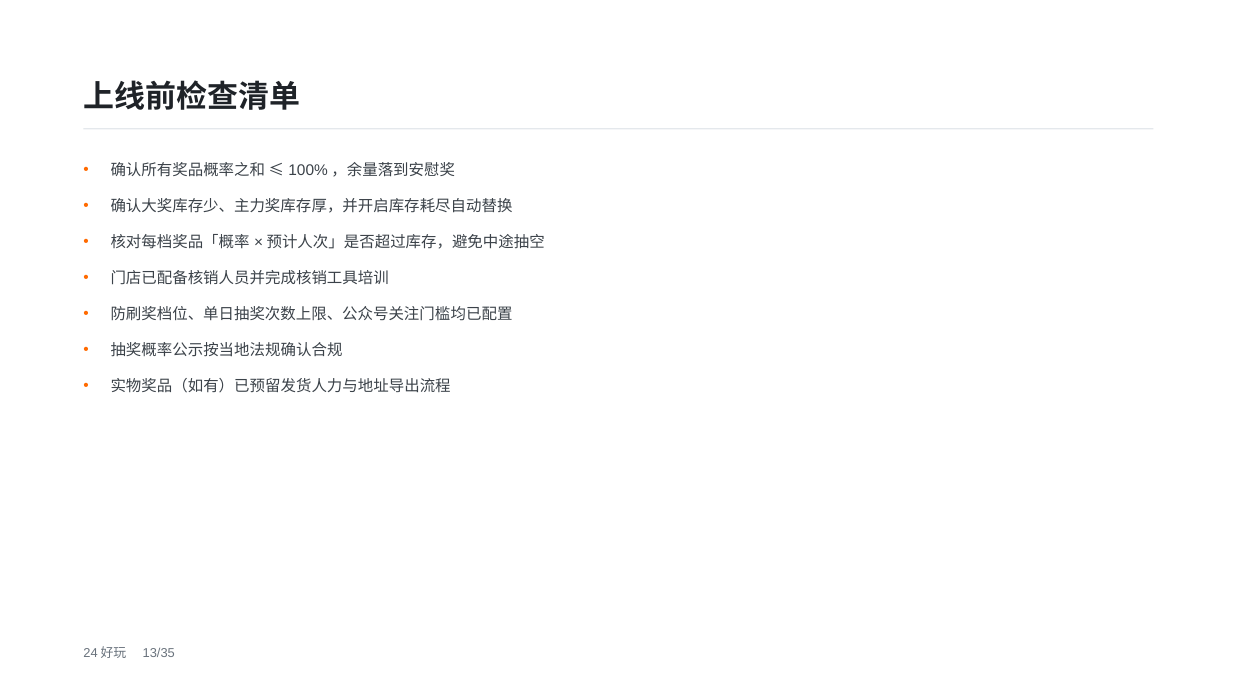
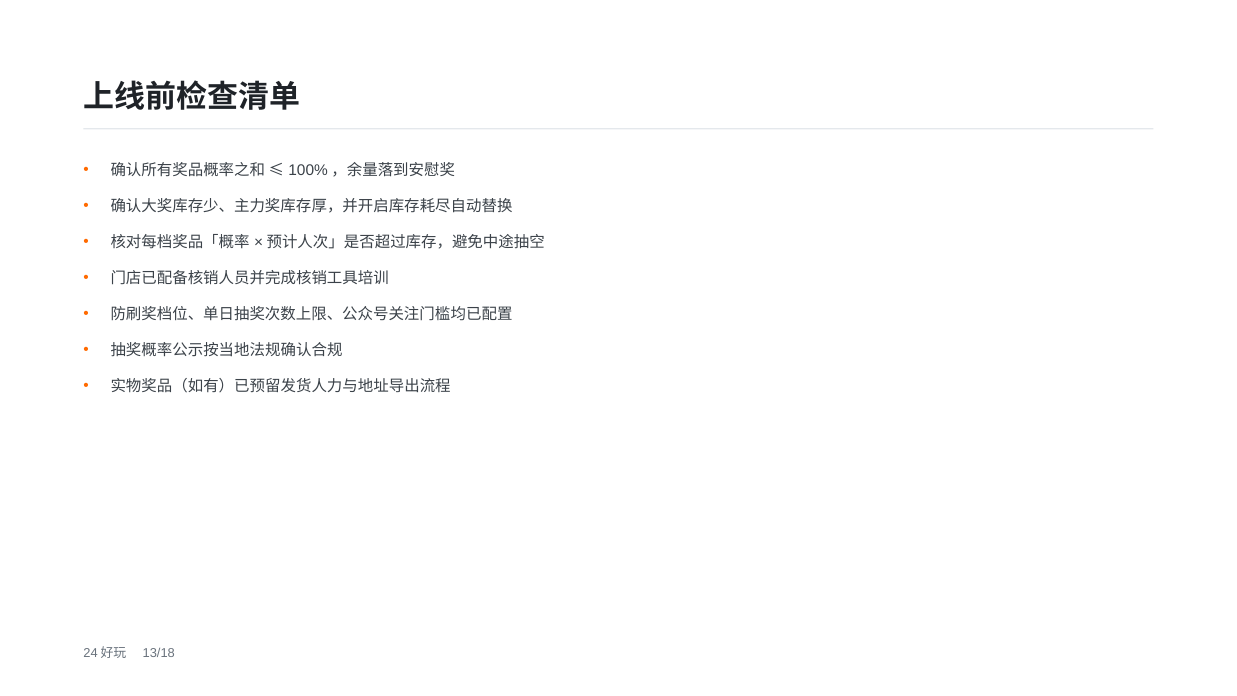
13/35: 13/35 -> 13/18
